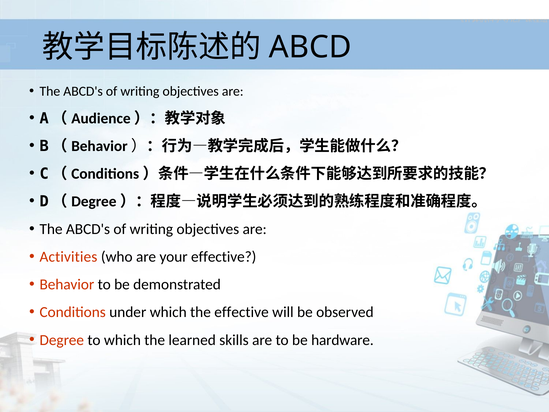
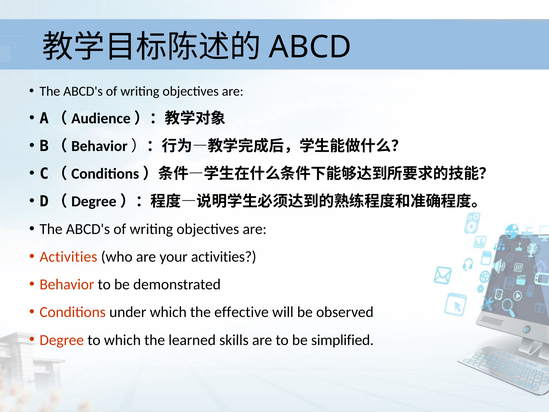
your effective: effective -> activities
hardware: hardware -> simplified
